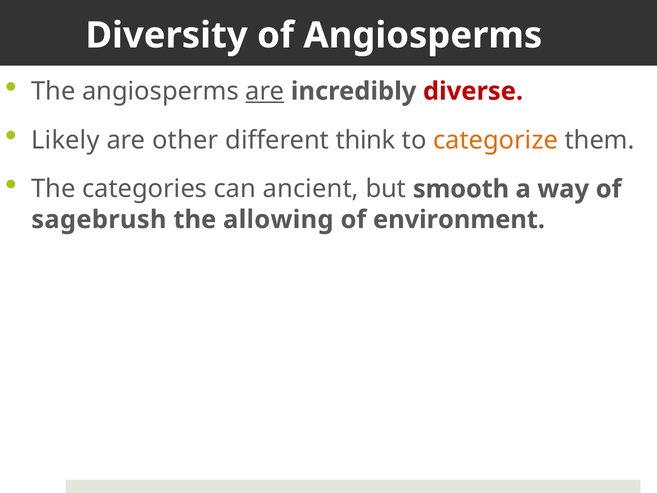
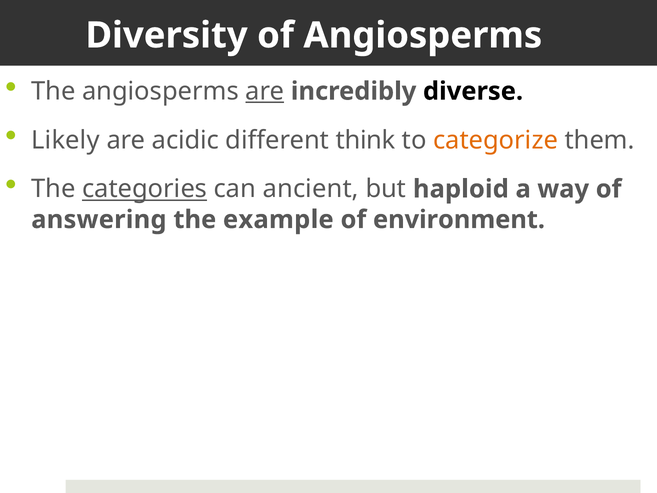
diverse colour: red -> black
other: other -> acidic
categories underline: none -> present
smooth: smooth -> haploid
sagebrush: sagebrush -> answering
allowing: allowing -> example
